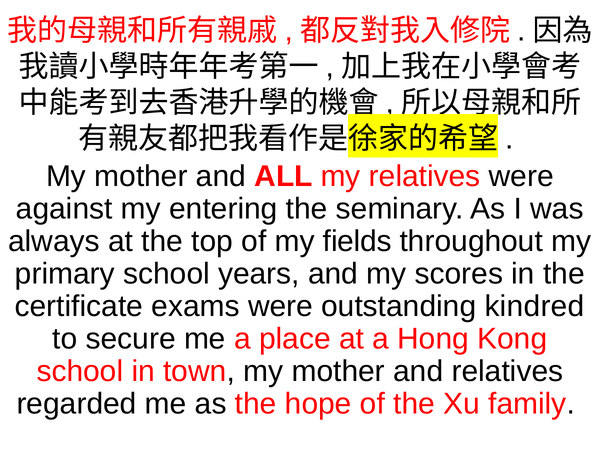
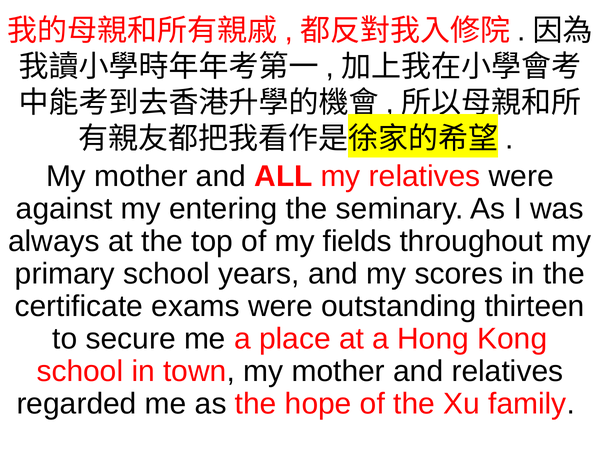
kindred: kindred -> thirteen
